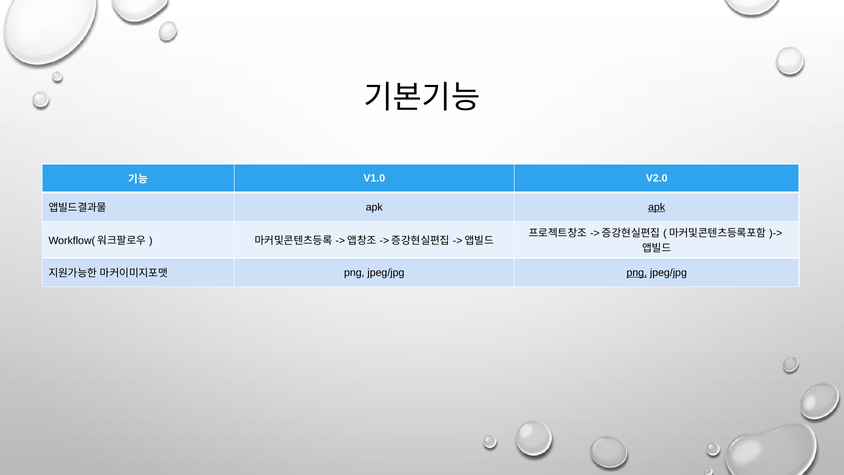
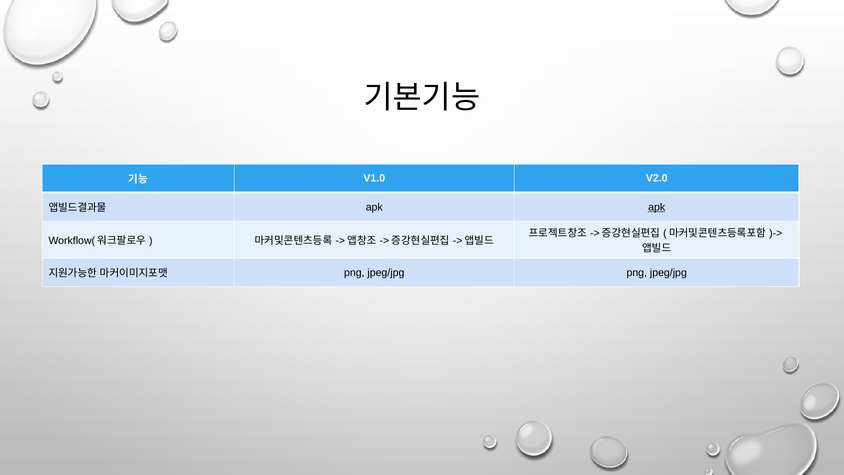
png at (637, 272) underline: present -> none
